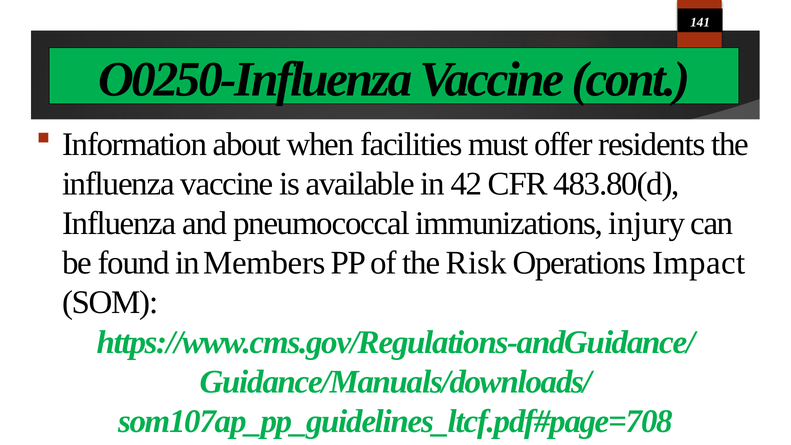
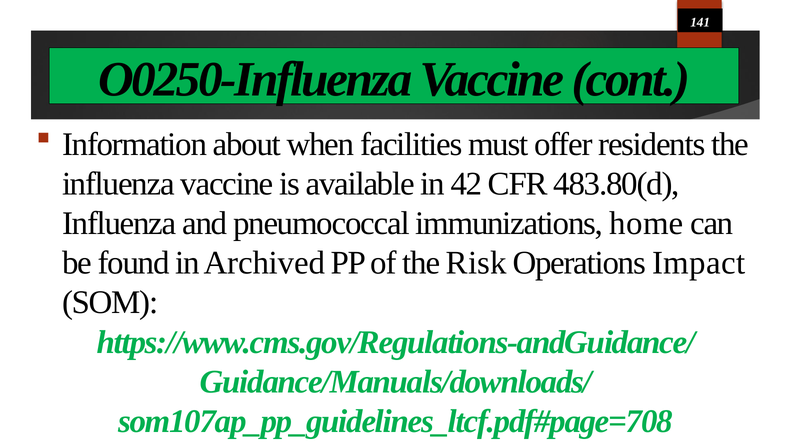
injury: injury -> home
Members: Members -> Archived
